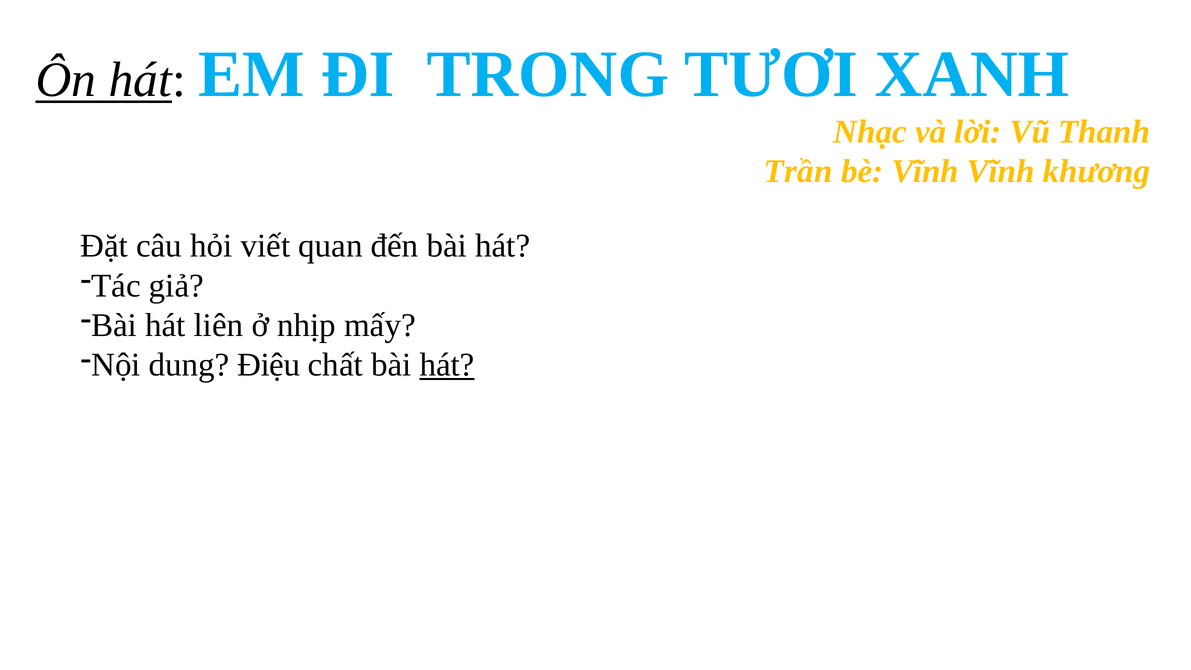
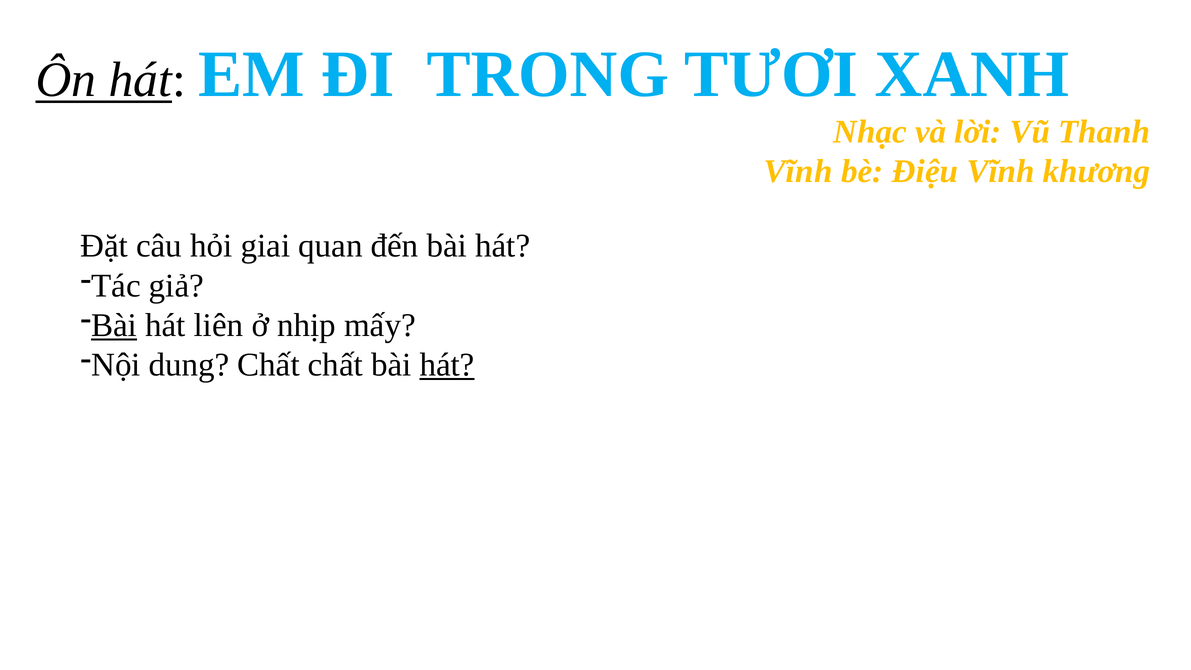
Trần at (798, 171): Trần -> Vĩnh
bè Vĩnh: Vĩnh -> Điệu
viết: viết -> giai
Bài at (114, 325) underline: none -> present
dung Điệu: Điệu -> Chất
